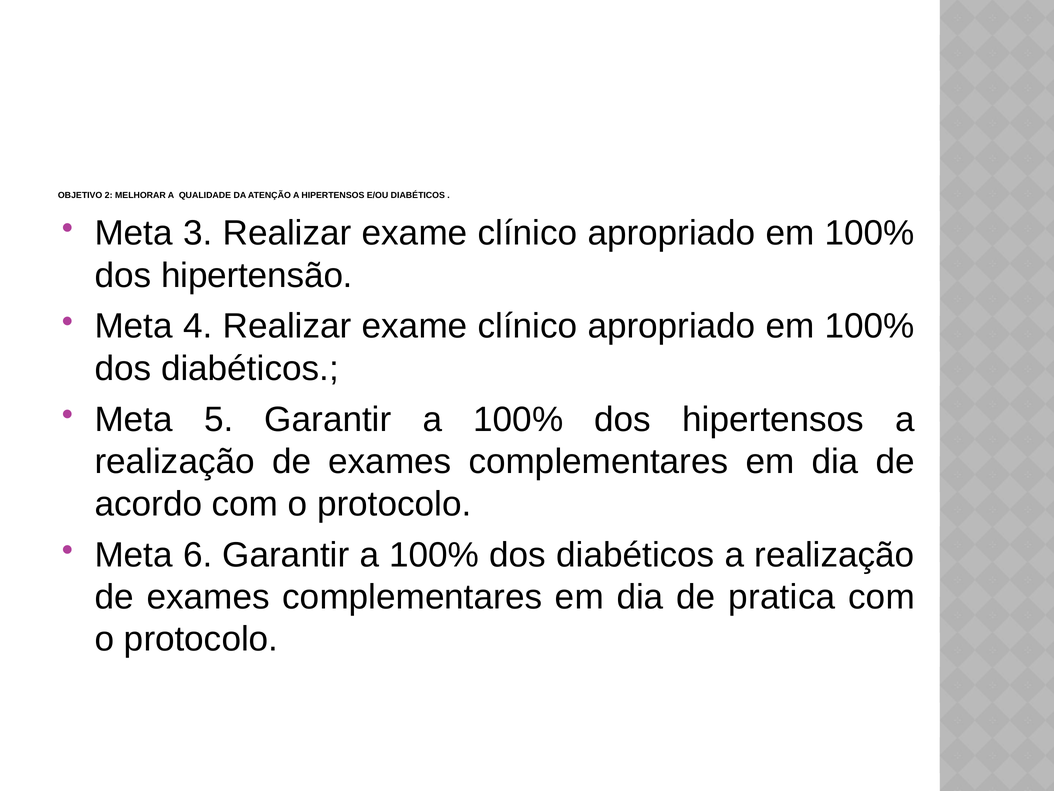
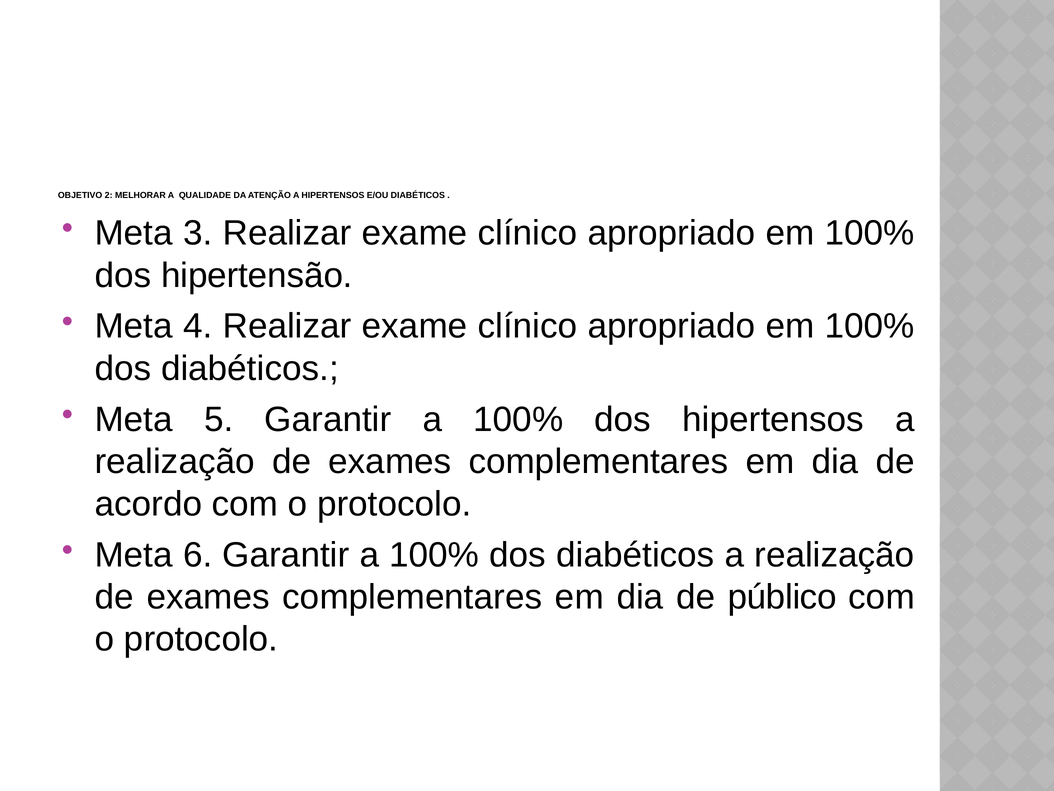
pratica: pratica -> público
